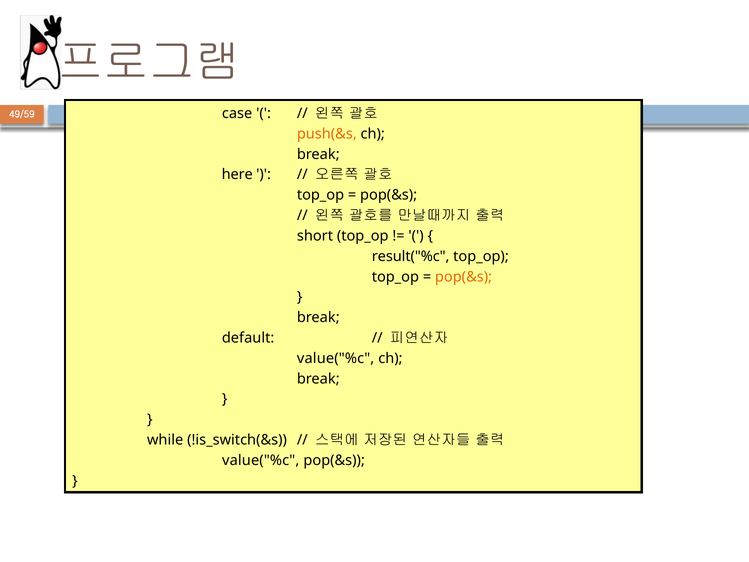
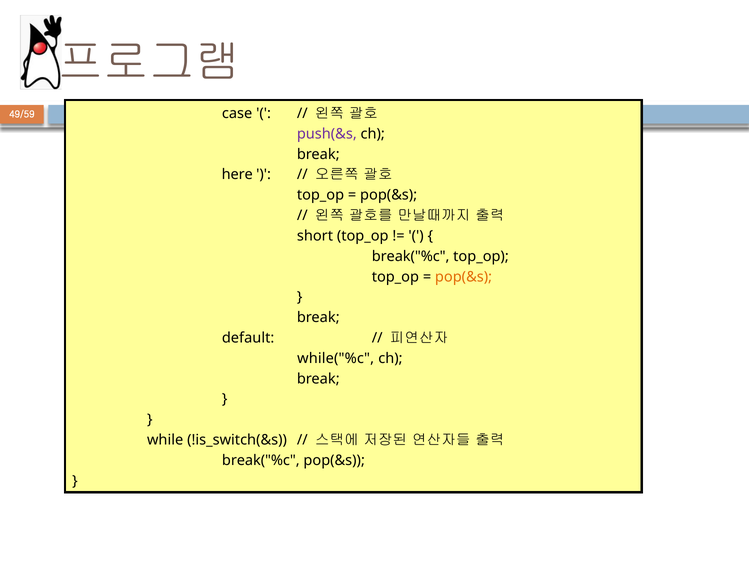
push(&s colour: orange -> purple
result("%c at (411, 256): result("%c -> break("%c
value("%c at (336, 358): value("%c -> while("%c
value("%c at (261, 460): value("%c -> break("%c
